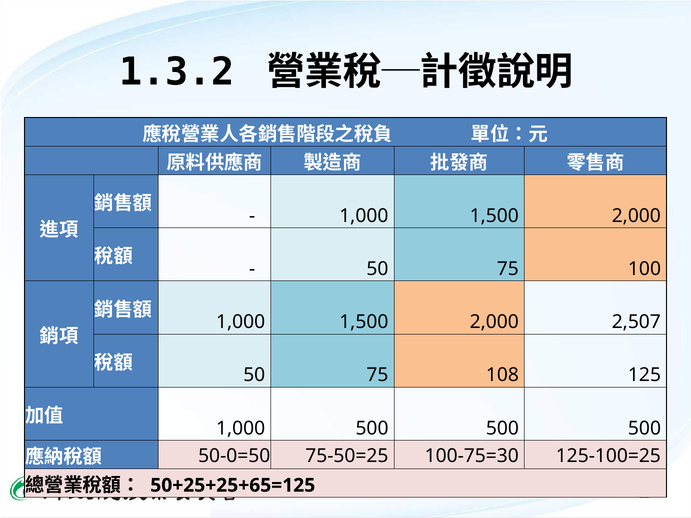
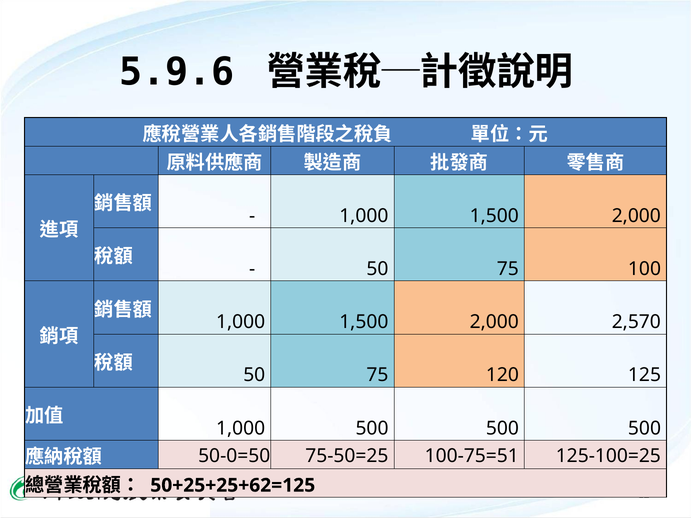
1.3.2: 1.3.2 -> 5.9.6
2,507: 2,507 -> 2,570
108: 108 -> 120
100-75=30: 100-75=30 -> 100-75=51
50+25+25+65=125: 50+25+25+65=125 -> 50+25+25+62=125
